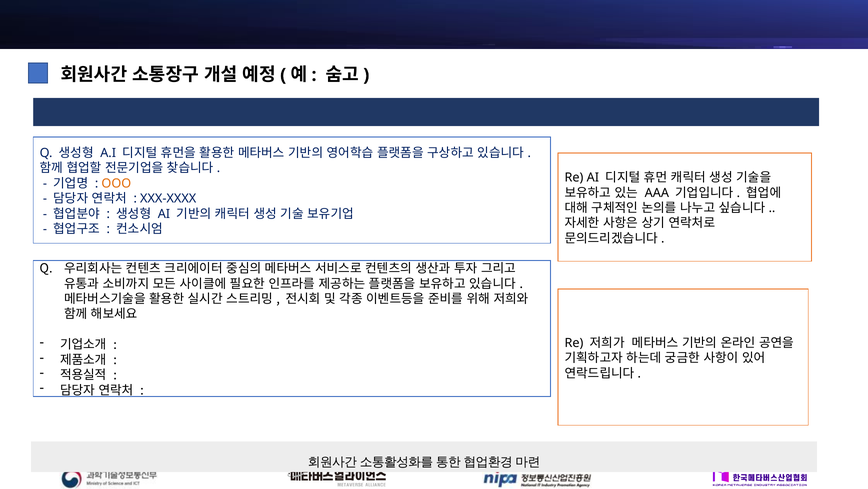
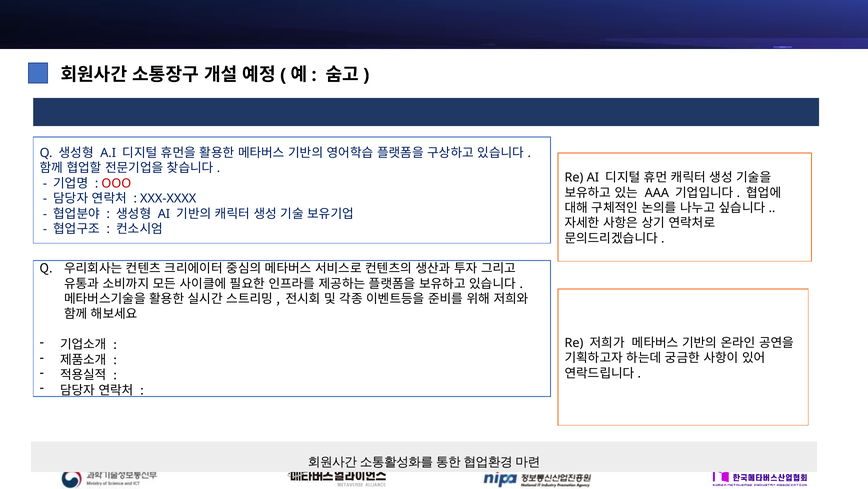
OOO colour: orange -> red
